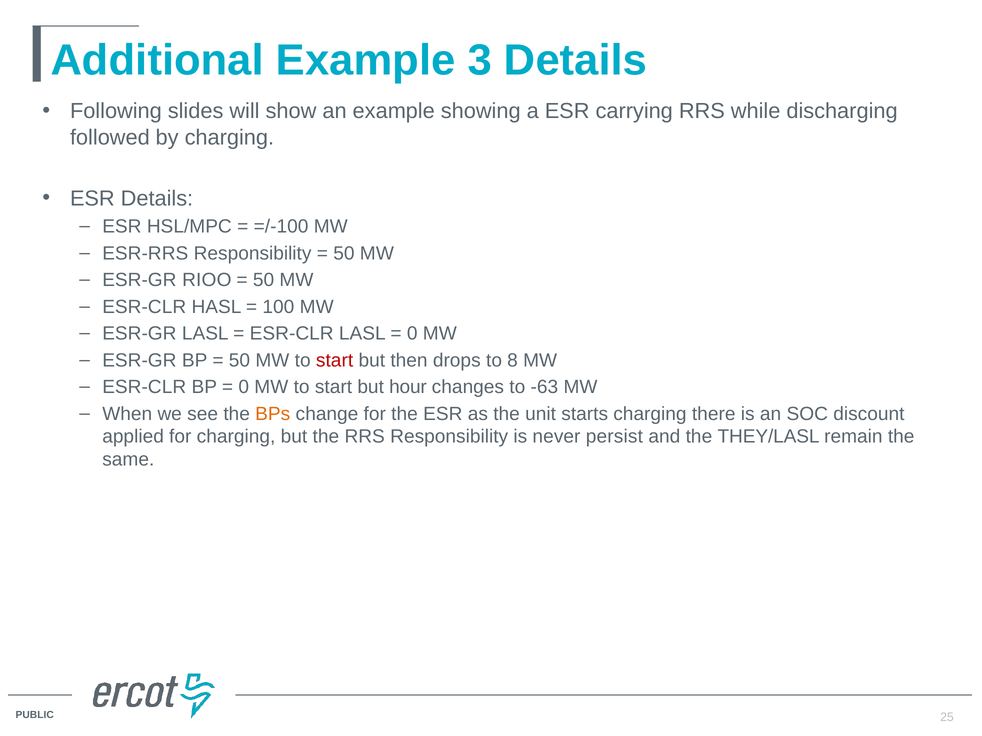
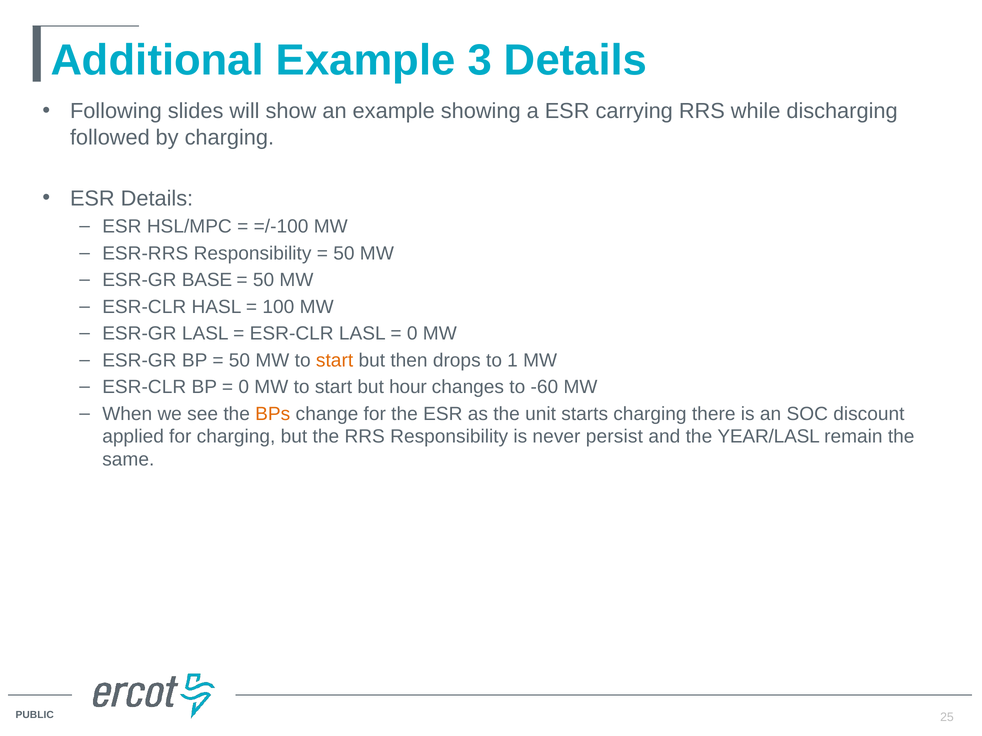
RIOO: RIOO -> BASE
start at (335, 361) colour: red -> orange
8: 8 -> 1
-63: -63 -> -60
THEY/LASL: THEY/LASL -> YEAR/LASL
